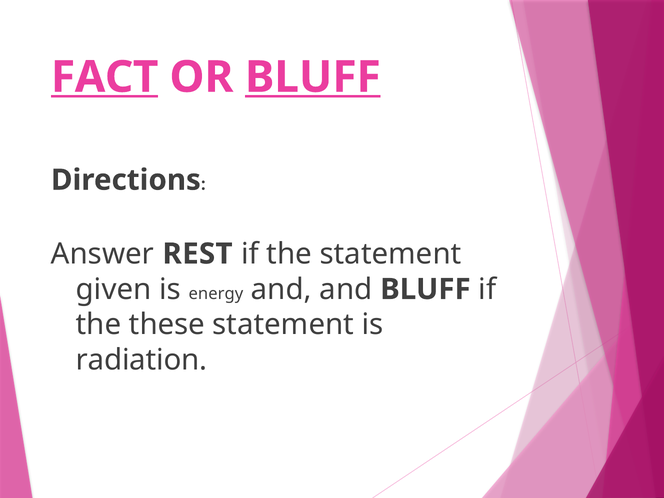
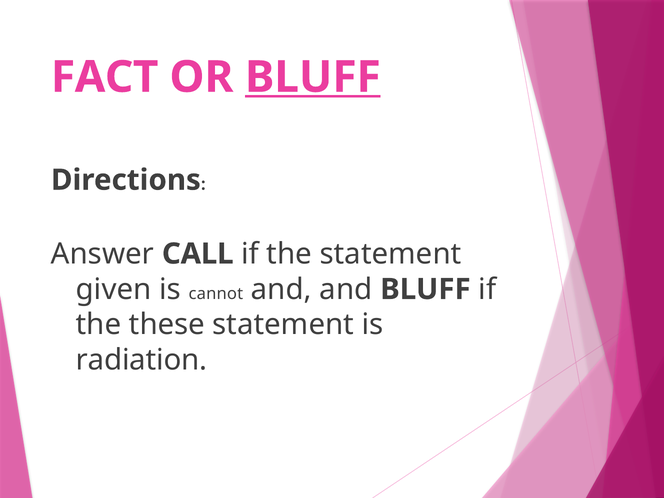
FACT underline: present -> none
REST: REST -> CALL
energy: energy -> cannot
